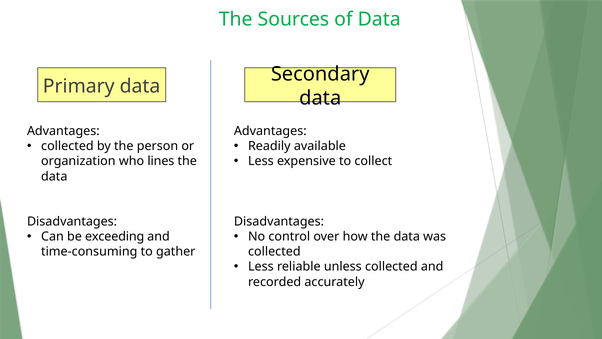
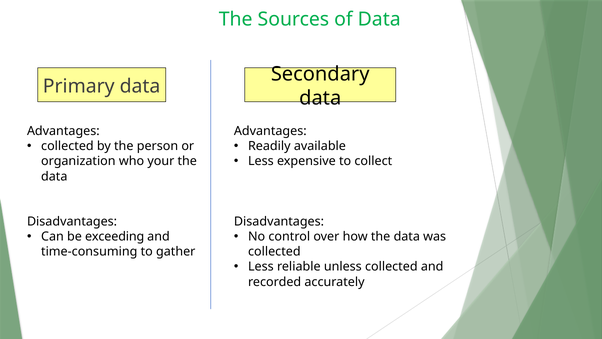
lines: lines -> your
